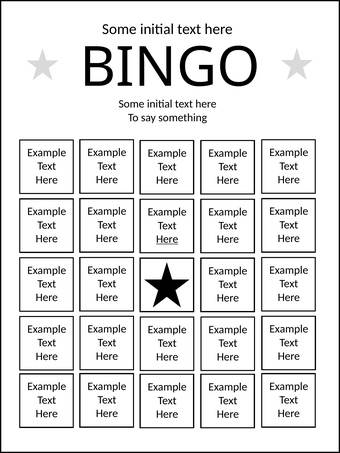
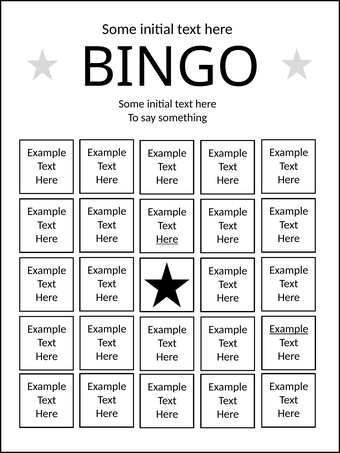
Example at (289, 329) underline: none -> present
